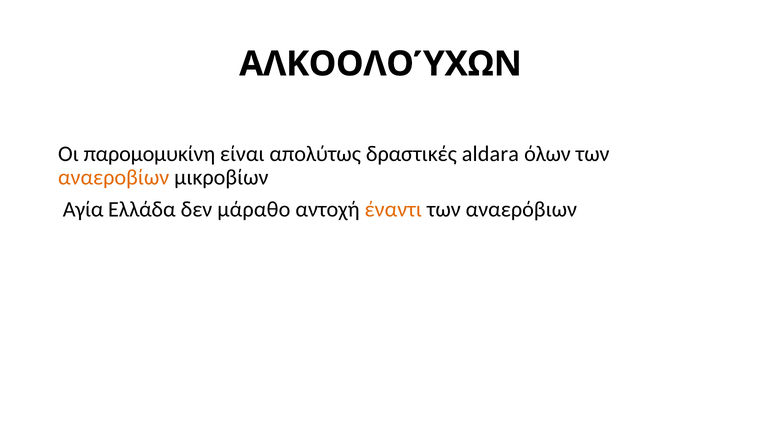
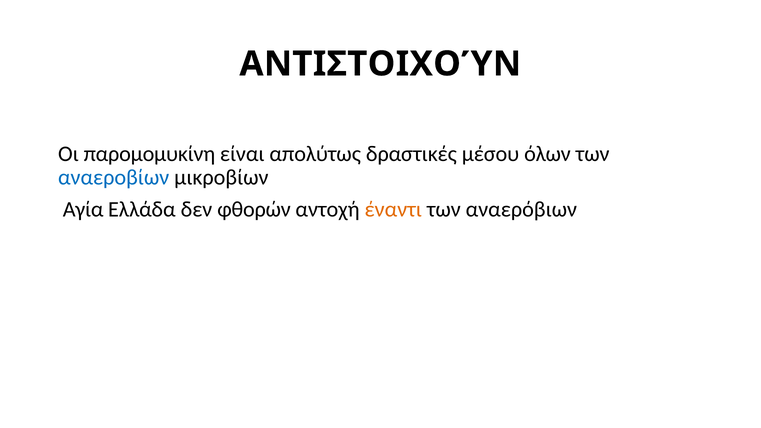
ΑΛΚΟΟΛΟΎΧΩΝ: ΑΛΚΟΟΛΟΎΧΩΝ -> ΑΝΤΙΣΤΟΙΧΟΎΝ
aldara: aldara -> μέσου
αναεροβίων colour: orange -> blue
μάραθο: μάραθο -> φθορών
